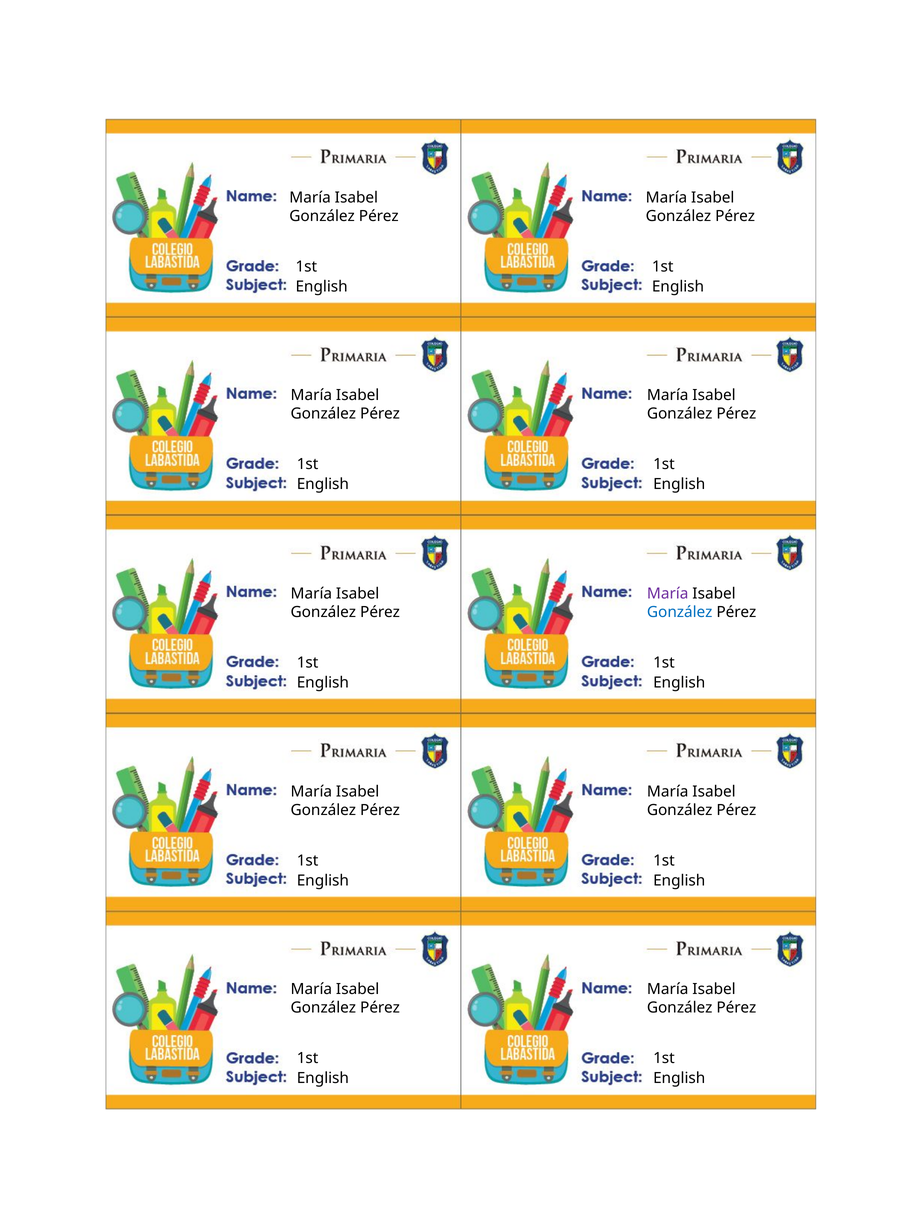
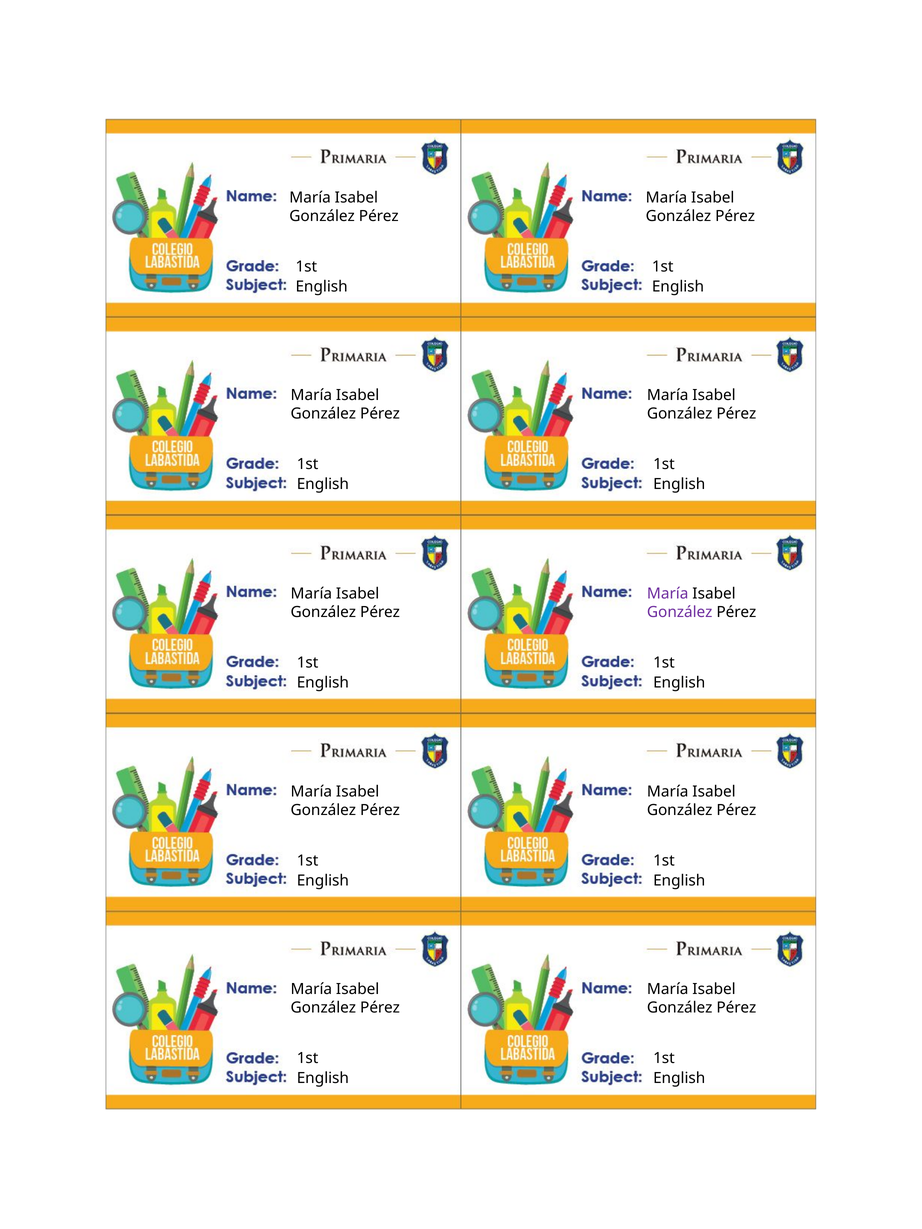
González at (680, 612) colour: blue -> purple
